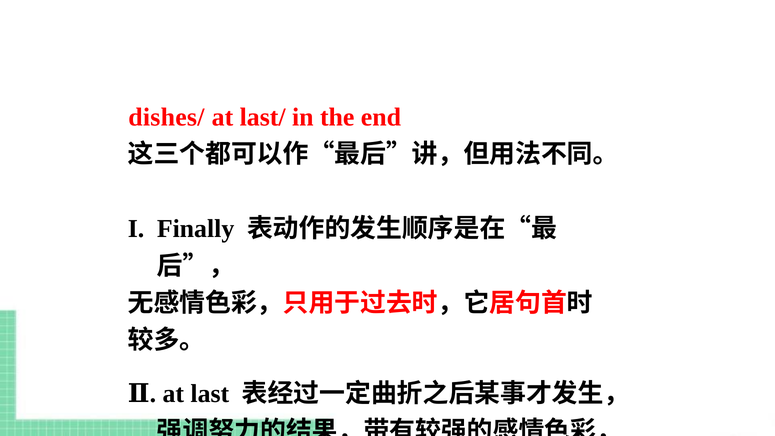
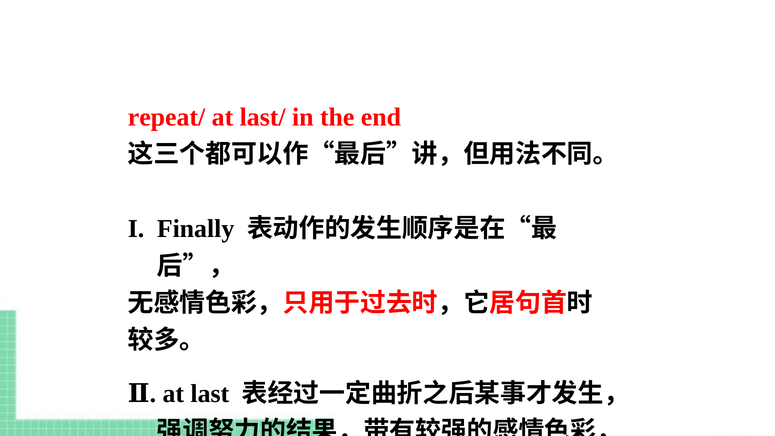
dishes/: dishes/ -> repeat/
